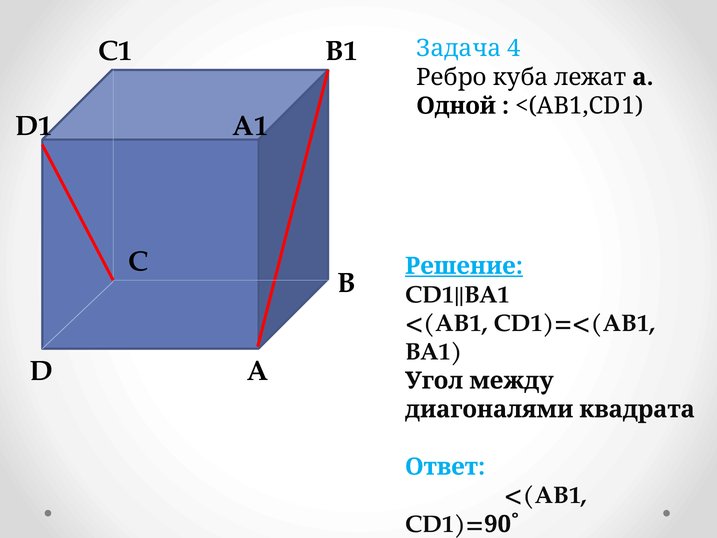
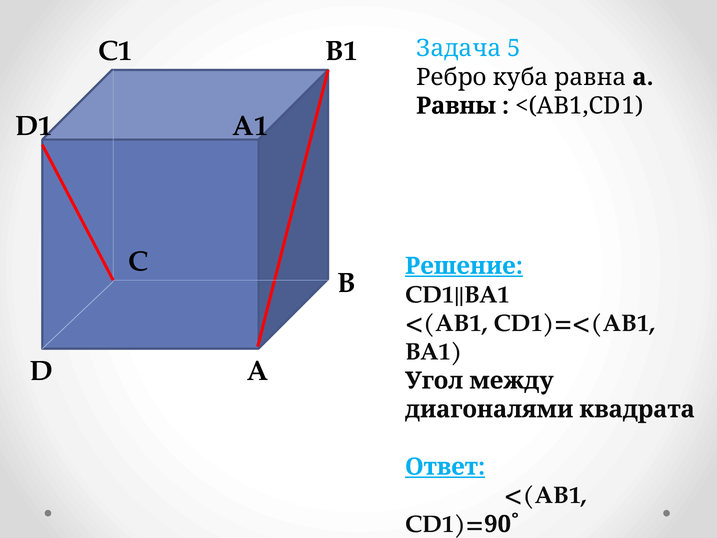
4: 4 -> 5
лежат: лежат -> равна
Одной: Одной -> Равны
Ответ underline: none -> present
